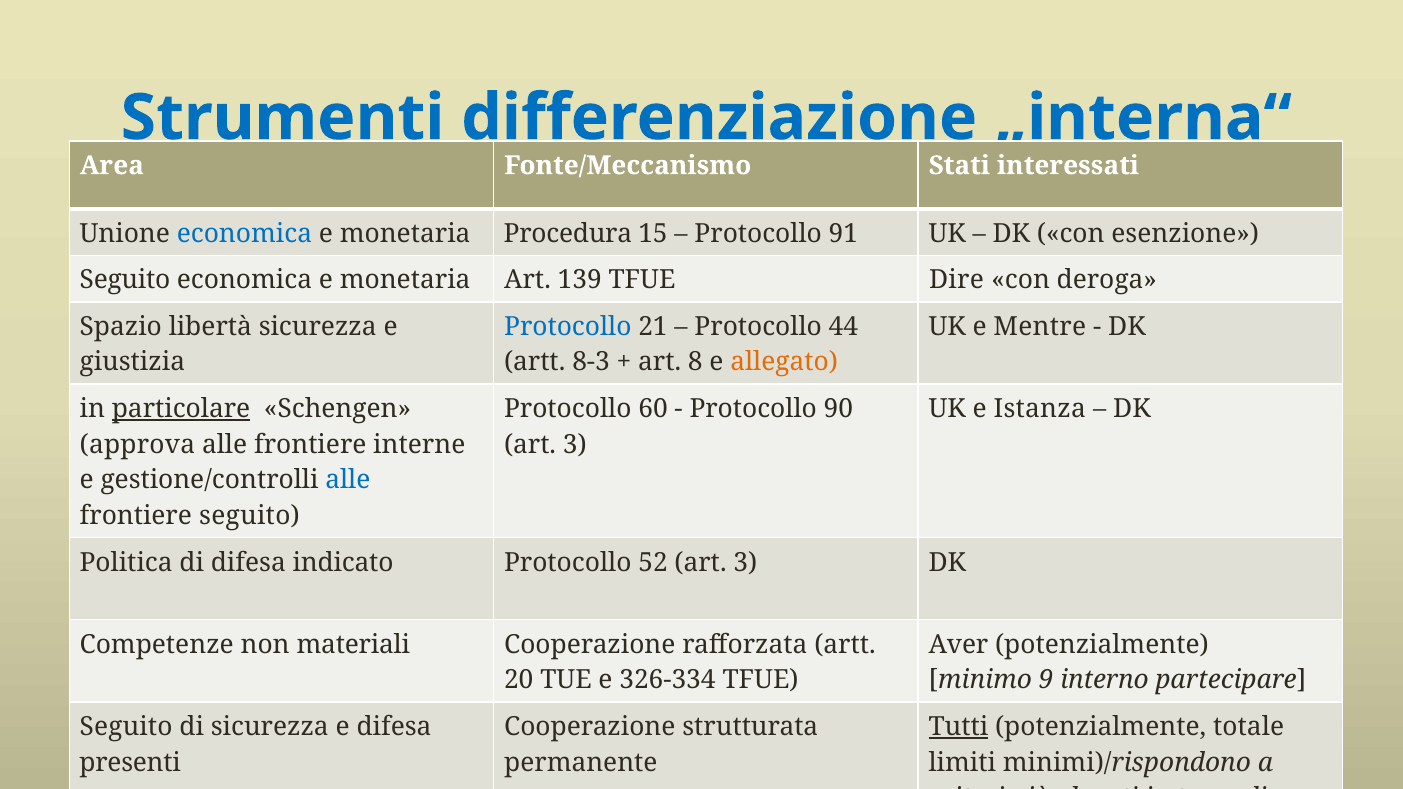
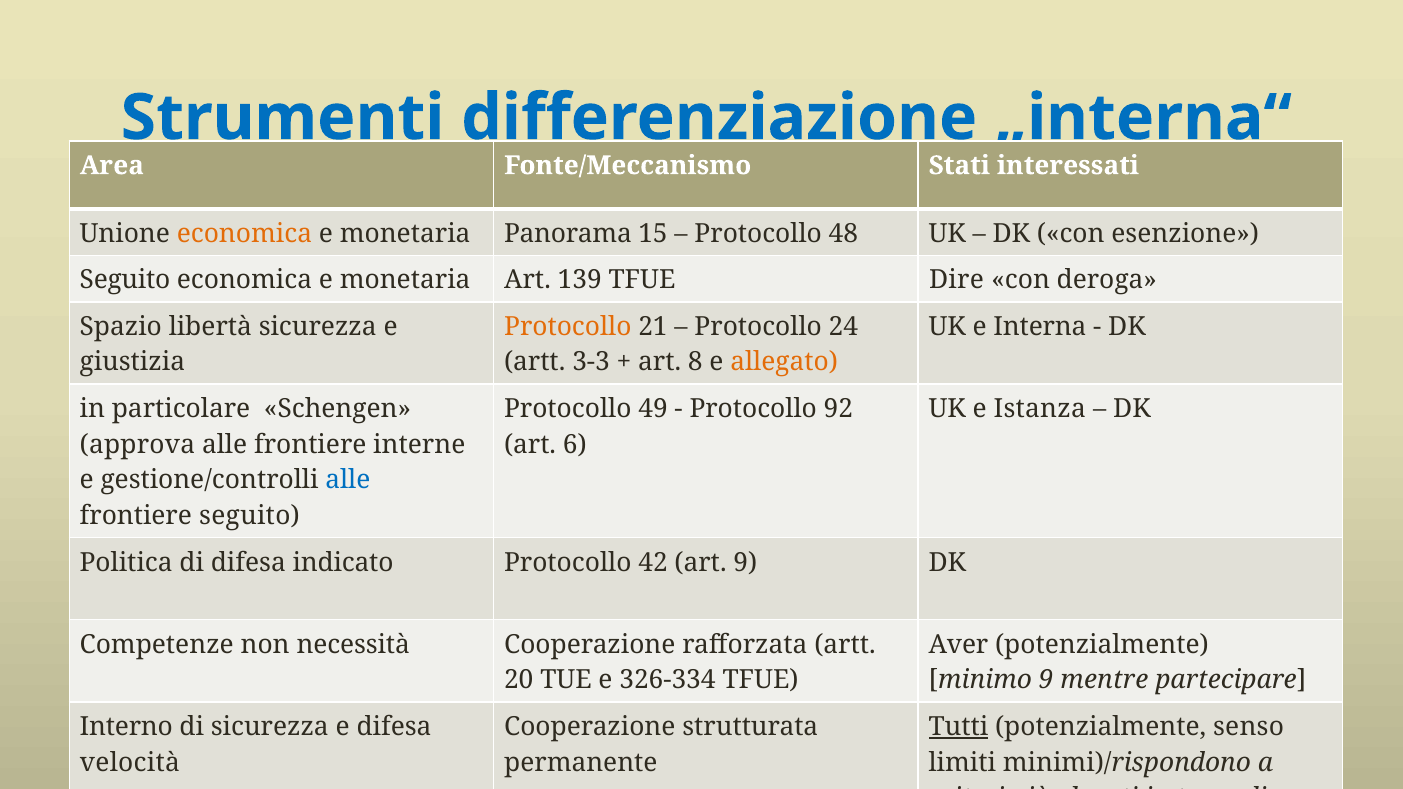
economica at (244, 234) colour: blue -> orange
Procedura: Procedura -> Panorama
91: 91 -> 48
Protocollo at (568, 327) colour: blue -> orange
44: 44 -> 24
Mentre: Mentre -> Interna
8-3: 8-3 -> 3-3
particolare underline: present -> none
60: 60 -> 49
90: 90 -> 92
3 at (575, 445): 3 -> 6
52: 52 -> 42
3 at (745, 562): 3 -> 9
materiali: materiali -> necessità
interno: interno -> mentre
Seguito at (126, 727): Seguito -> Interno
totale: totale -> senso
presenti: presenti -> velocità
